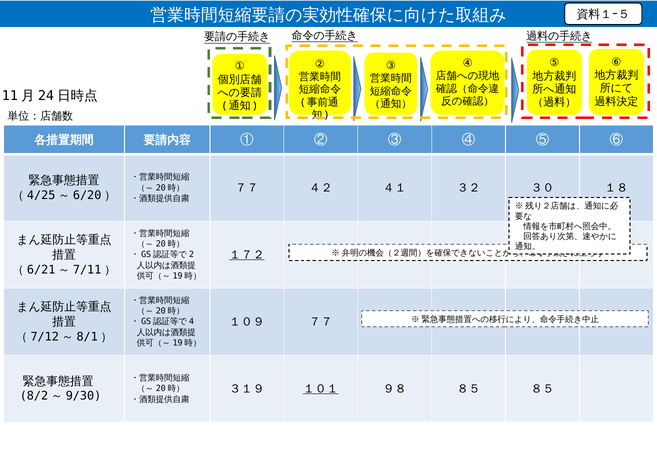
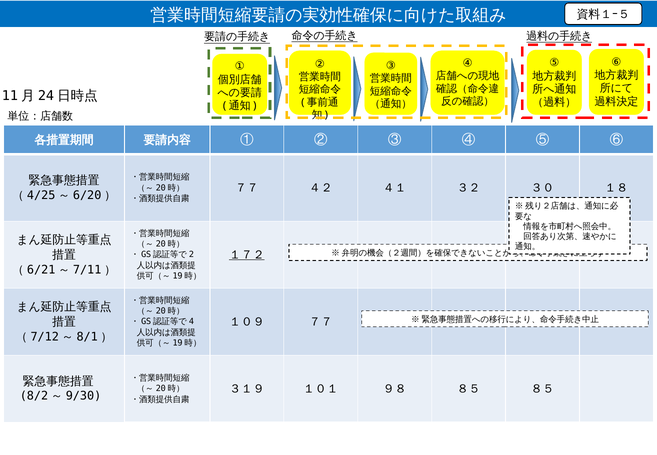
１０１ underline: present -> none
